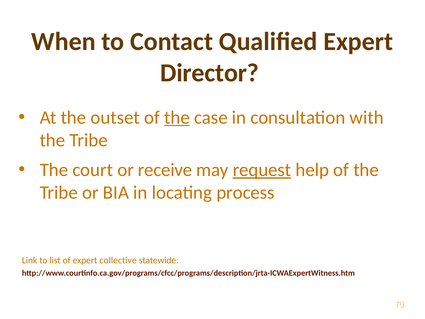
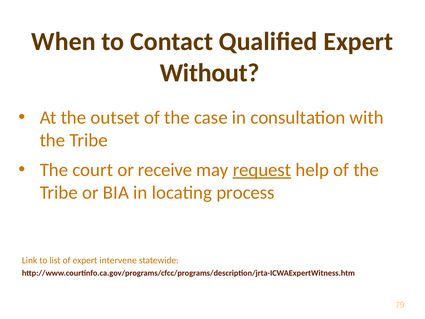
Director: Director -> Without
the at (177, 117) underline: present -> none
collective: collective -> intervene
